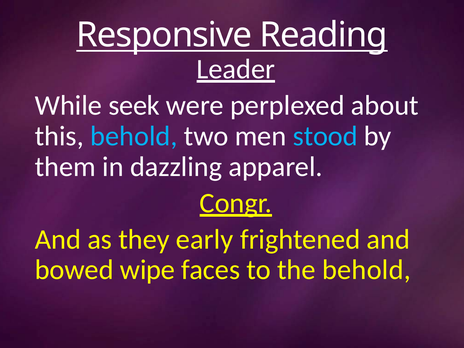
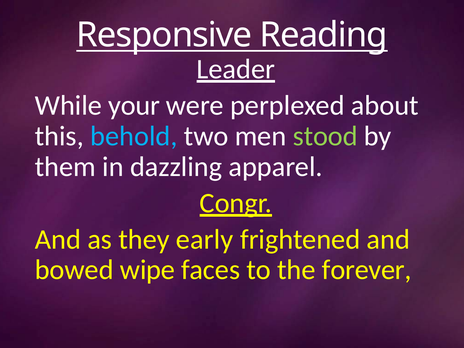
seek: seek -> your
stood colour: light blue -> light green
the behold: behold -> forever
